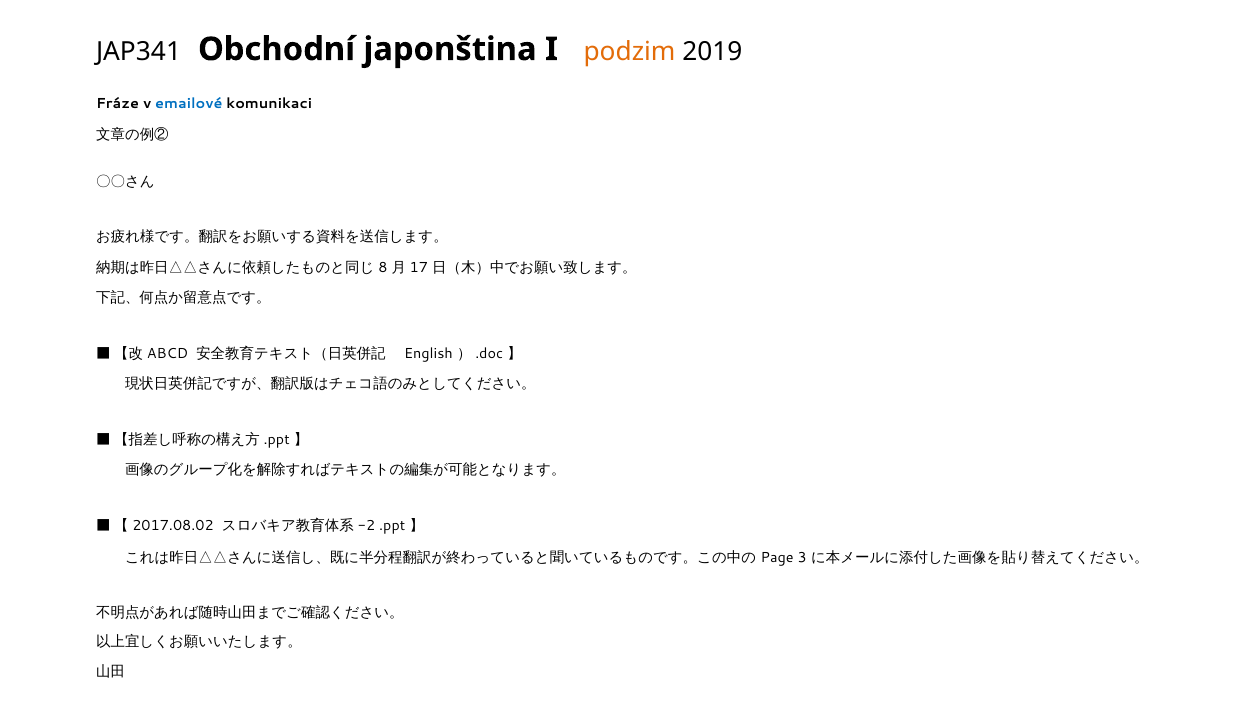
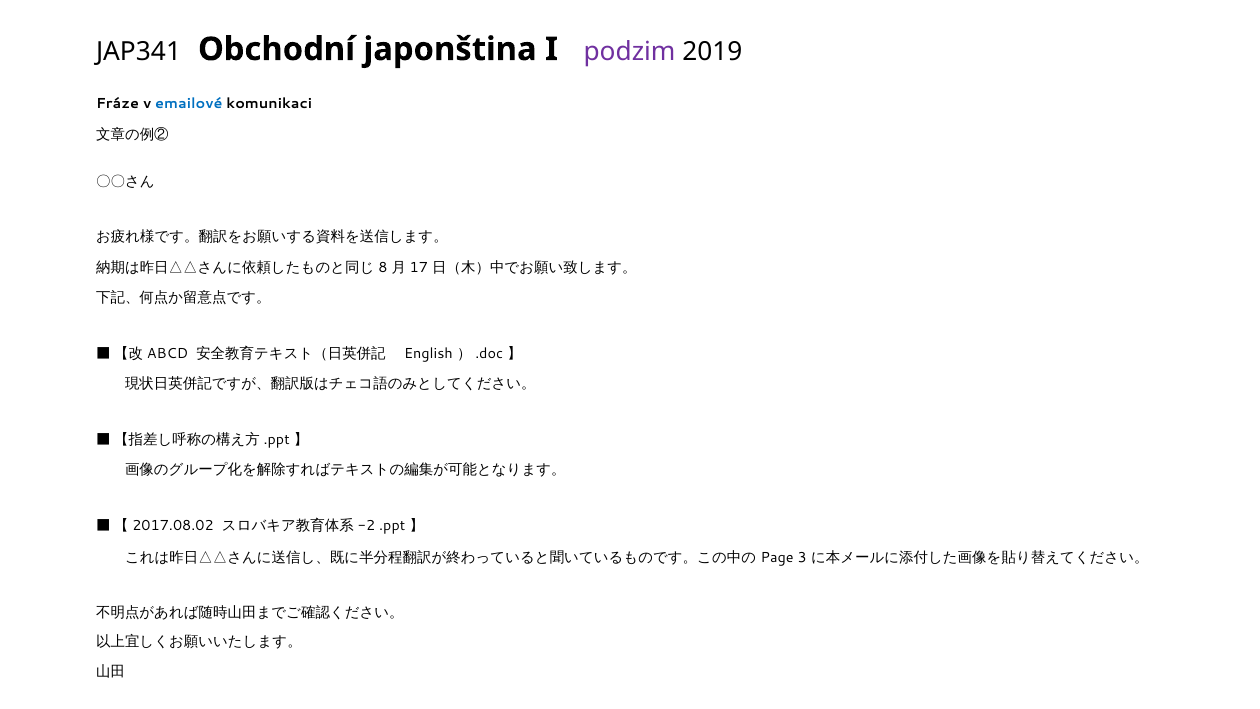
podzim colour: orange -> purple
